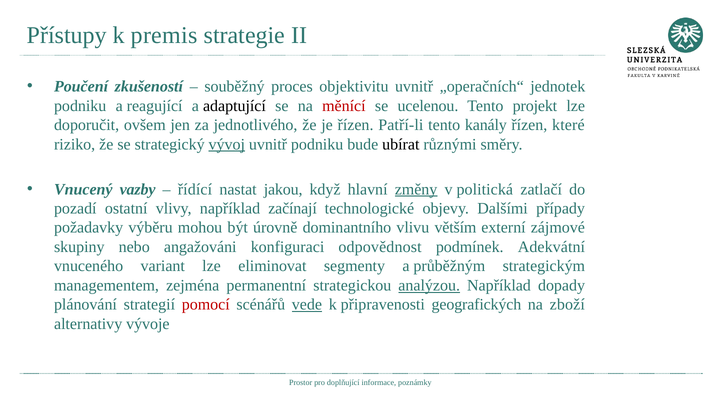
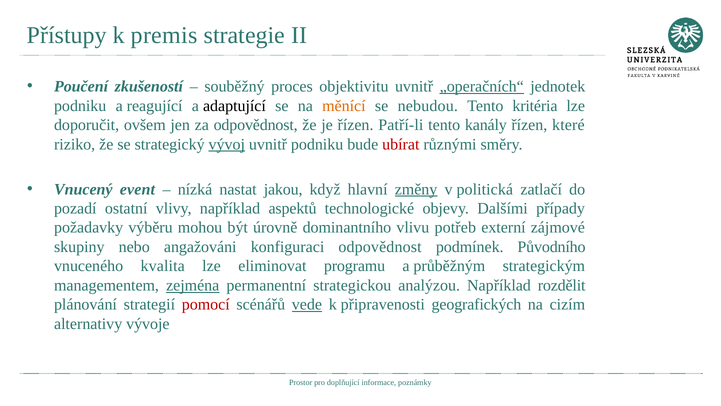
„operačních“ underline: none -> present
měnící colour: red -> orange
ucelenou: ucelenou -> nebudou
projekt: projekt -> kritéria
za jednotlivého: jednotlivého -> odpovědnost
ubírat colour: black -> red
vazby: vazby -> event
řídící: řídící -> nízká
začínají: začínají -> aspektů
větším: větším -> potřeb
Adekvátní: Adekvátní -> Původního
variant: variant -> kvalita
segmenty: segmenty -> programu
zejména underline: none -> present
analýzou underline: present -> none
dopady: dopady -> rozdělit
zboží: zboží -> cizím
